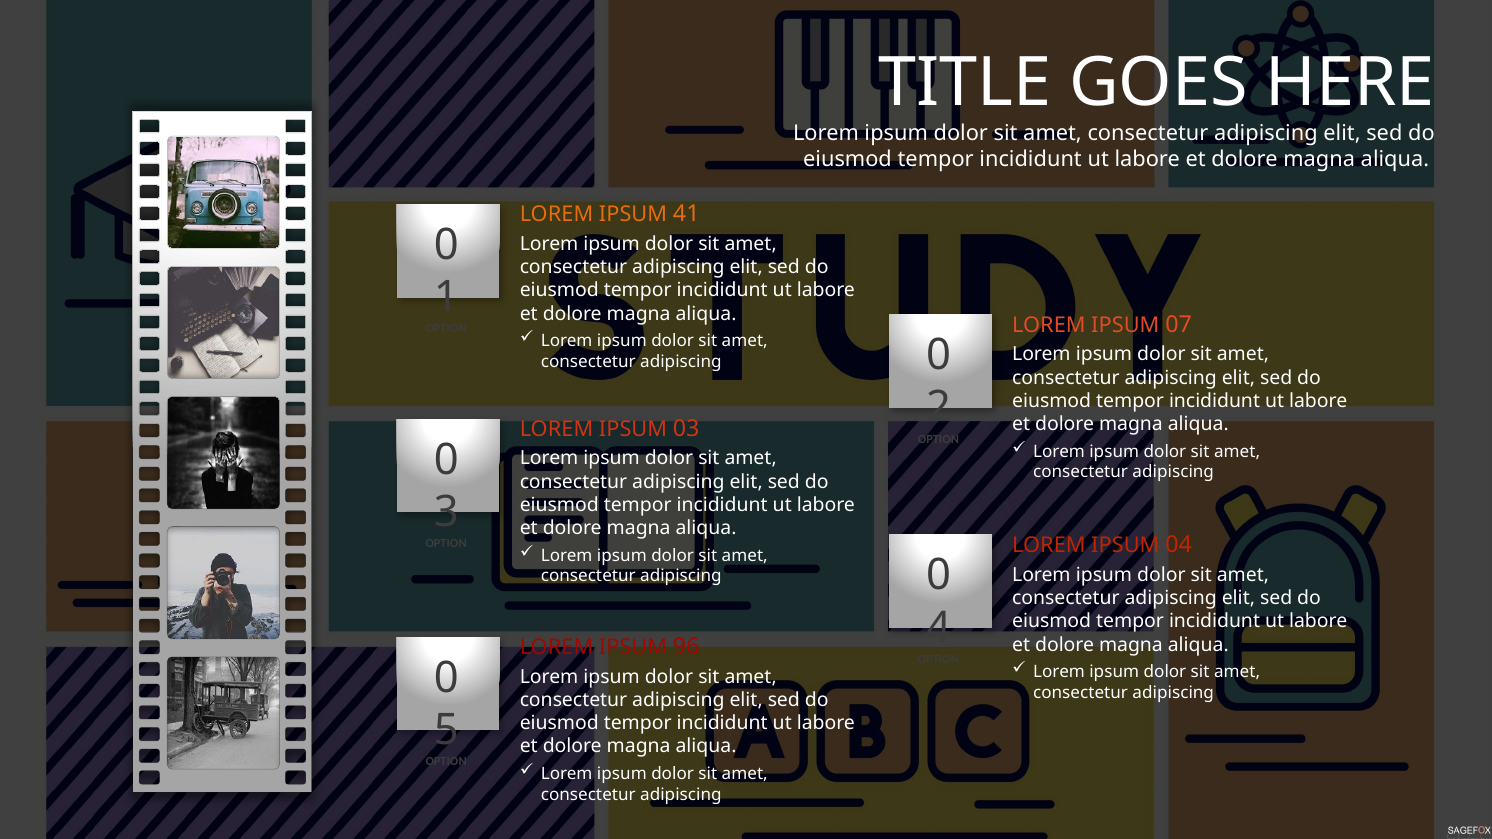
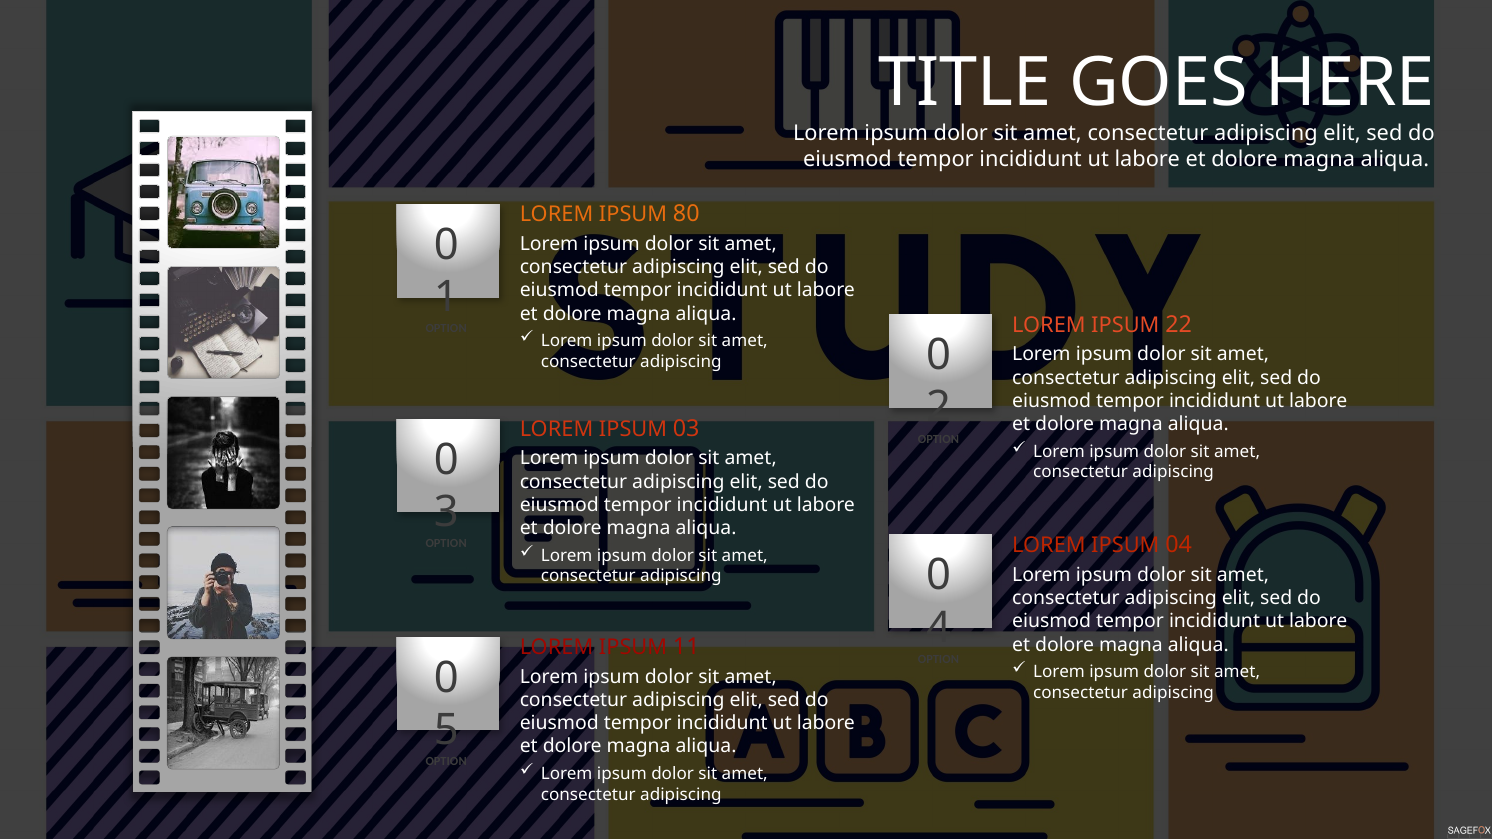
41: 41 -> 80
07: 07 -> 22
96: 96 -> 11
